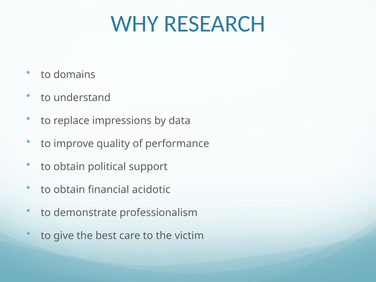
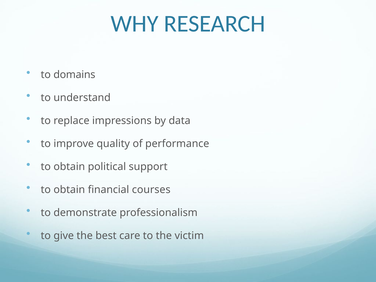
acidotic: acidotic -> courses
